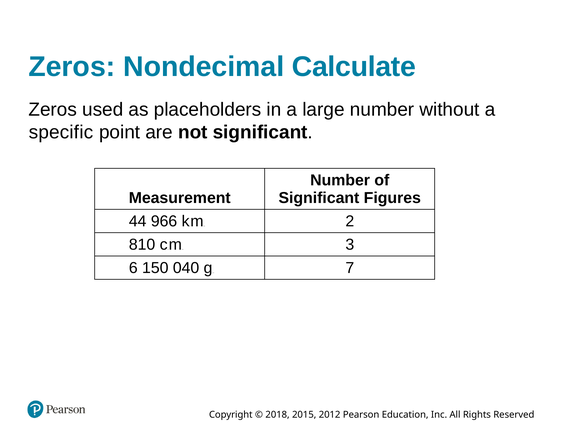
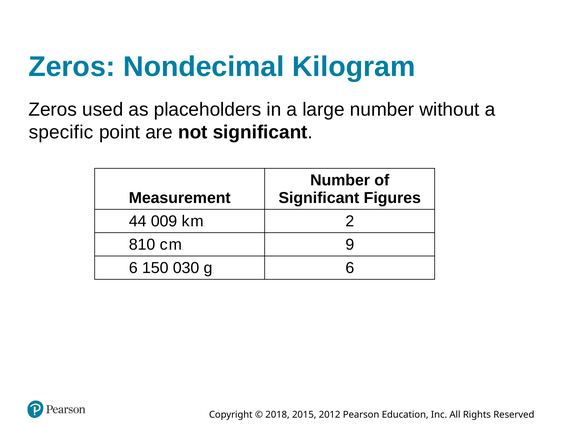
Calculate: Calculate -> Kilogram
966: 966 -> 009
3: 3 -> 9
040: 040 -> 030
7 at (350, 268): 7 -> 6
